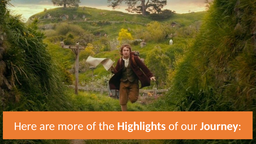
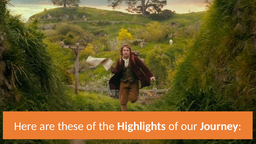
more: more -> these
